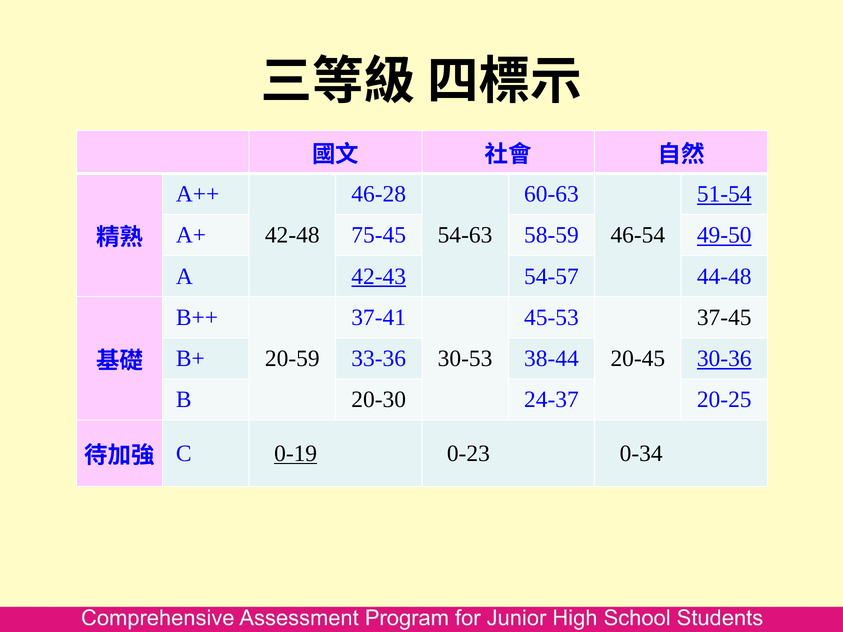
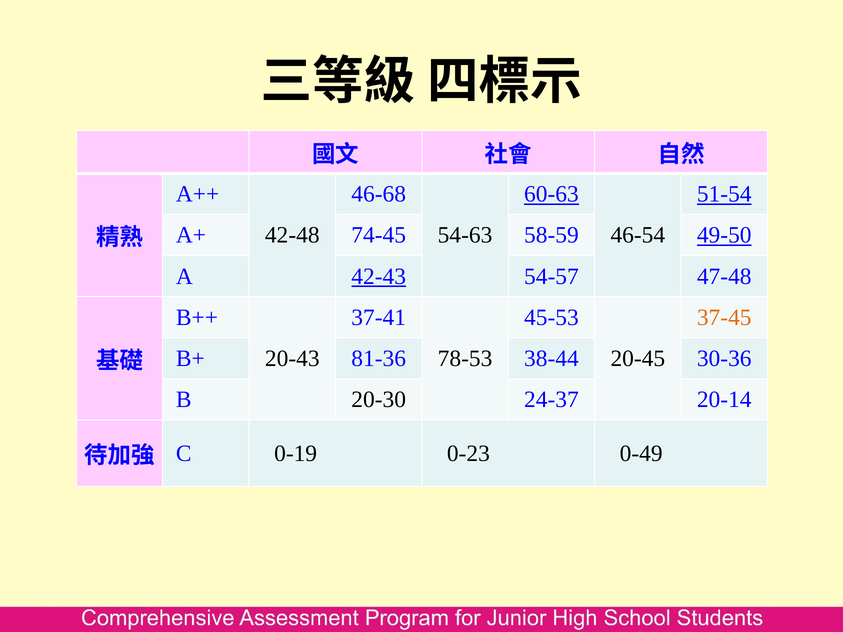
46-28: 46-28 -> 46-68
60-63 underline: none -> present
75-45: 75-45 -> 74-45
44-48: 44-48 -> 47-48
37-45 colour: black -> orange
20-59: 20-59 -> 20-43
33-36: 33-36 -> 81-36
30-53: 30-53 -> 78-53
30-36 underline: present -> none
20-25: 20-25 -> 20-14
0-19 underline: present -> none
0-34: 0-34 -> 0-49
